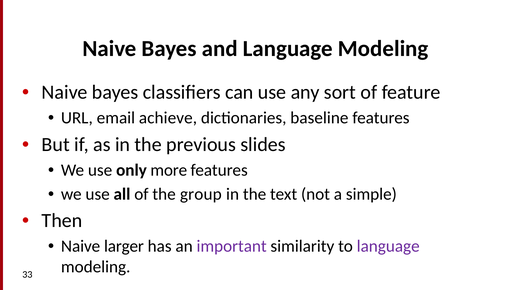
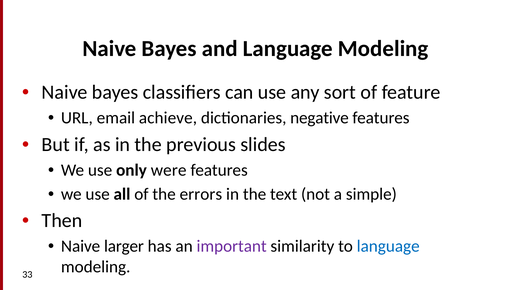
baseline: baseline -> negative
more: more -> were
group: group -> errors
language at (388, 246) colour: purple -> blue
